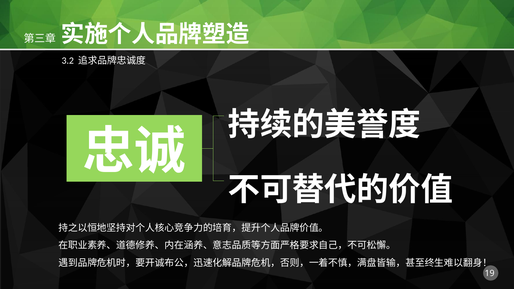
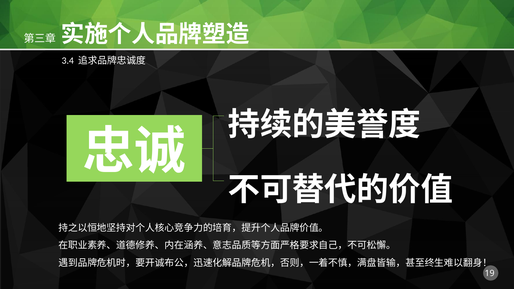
3.2: 3.2 -> 3.4
